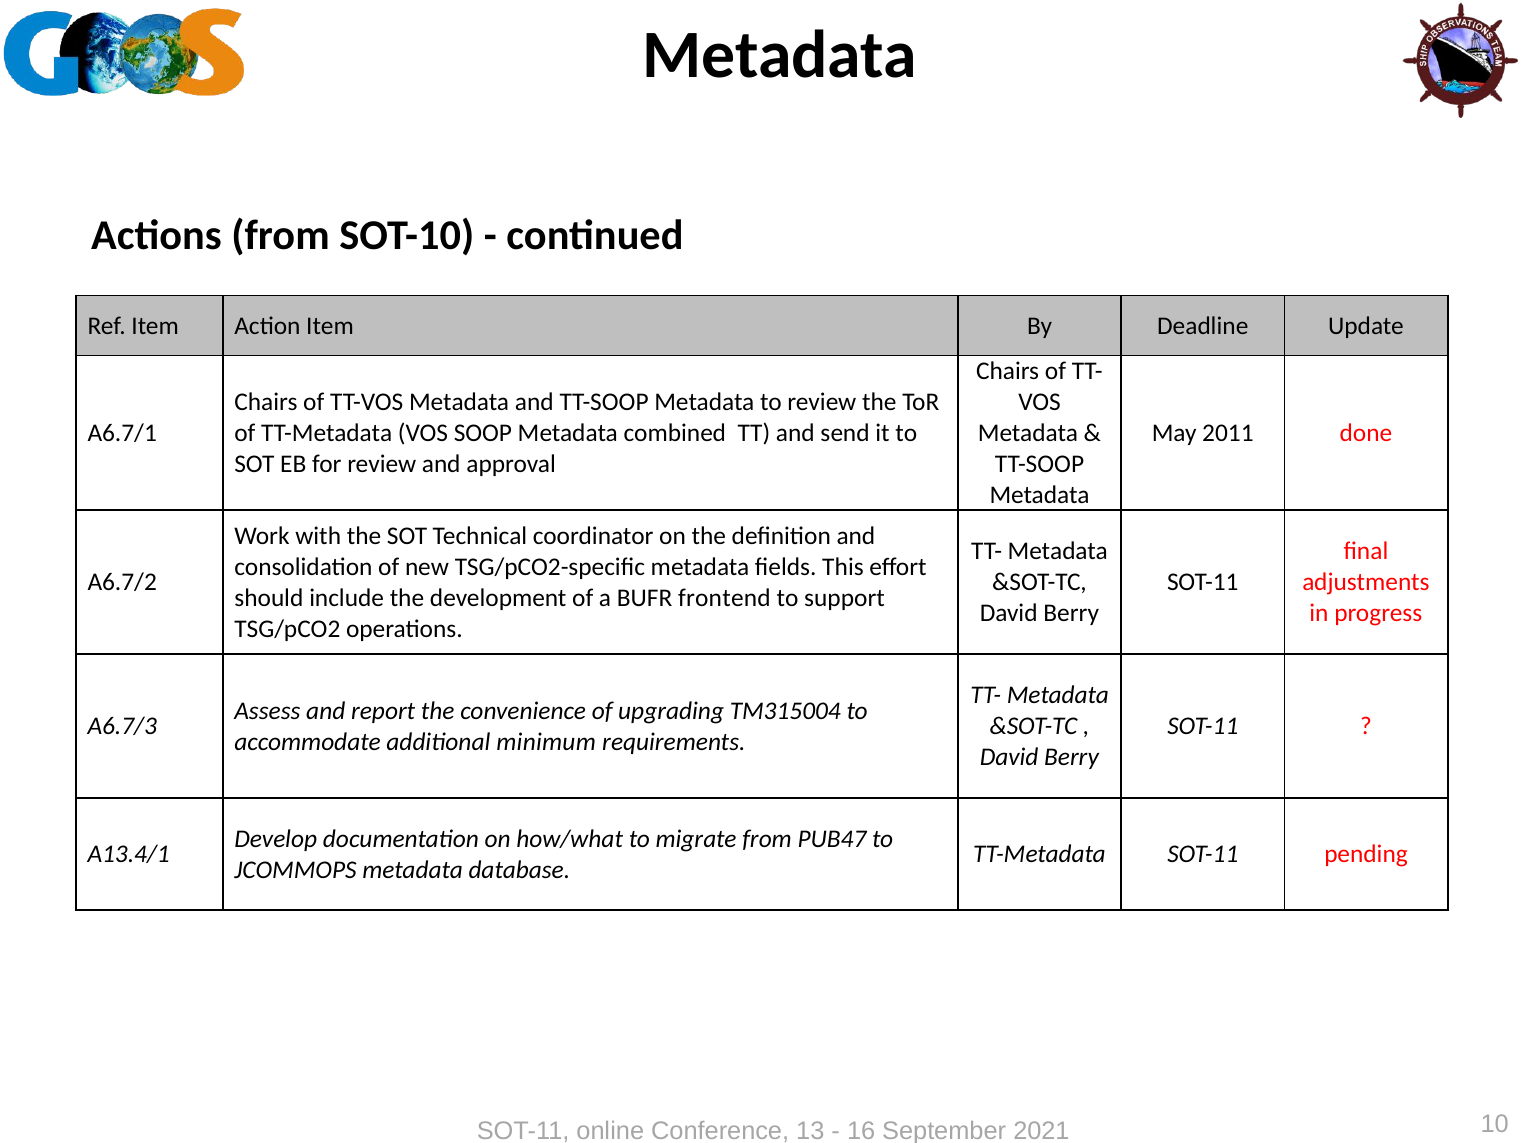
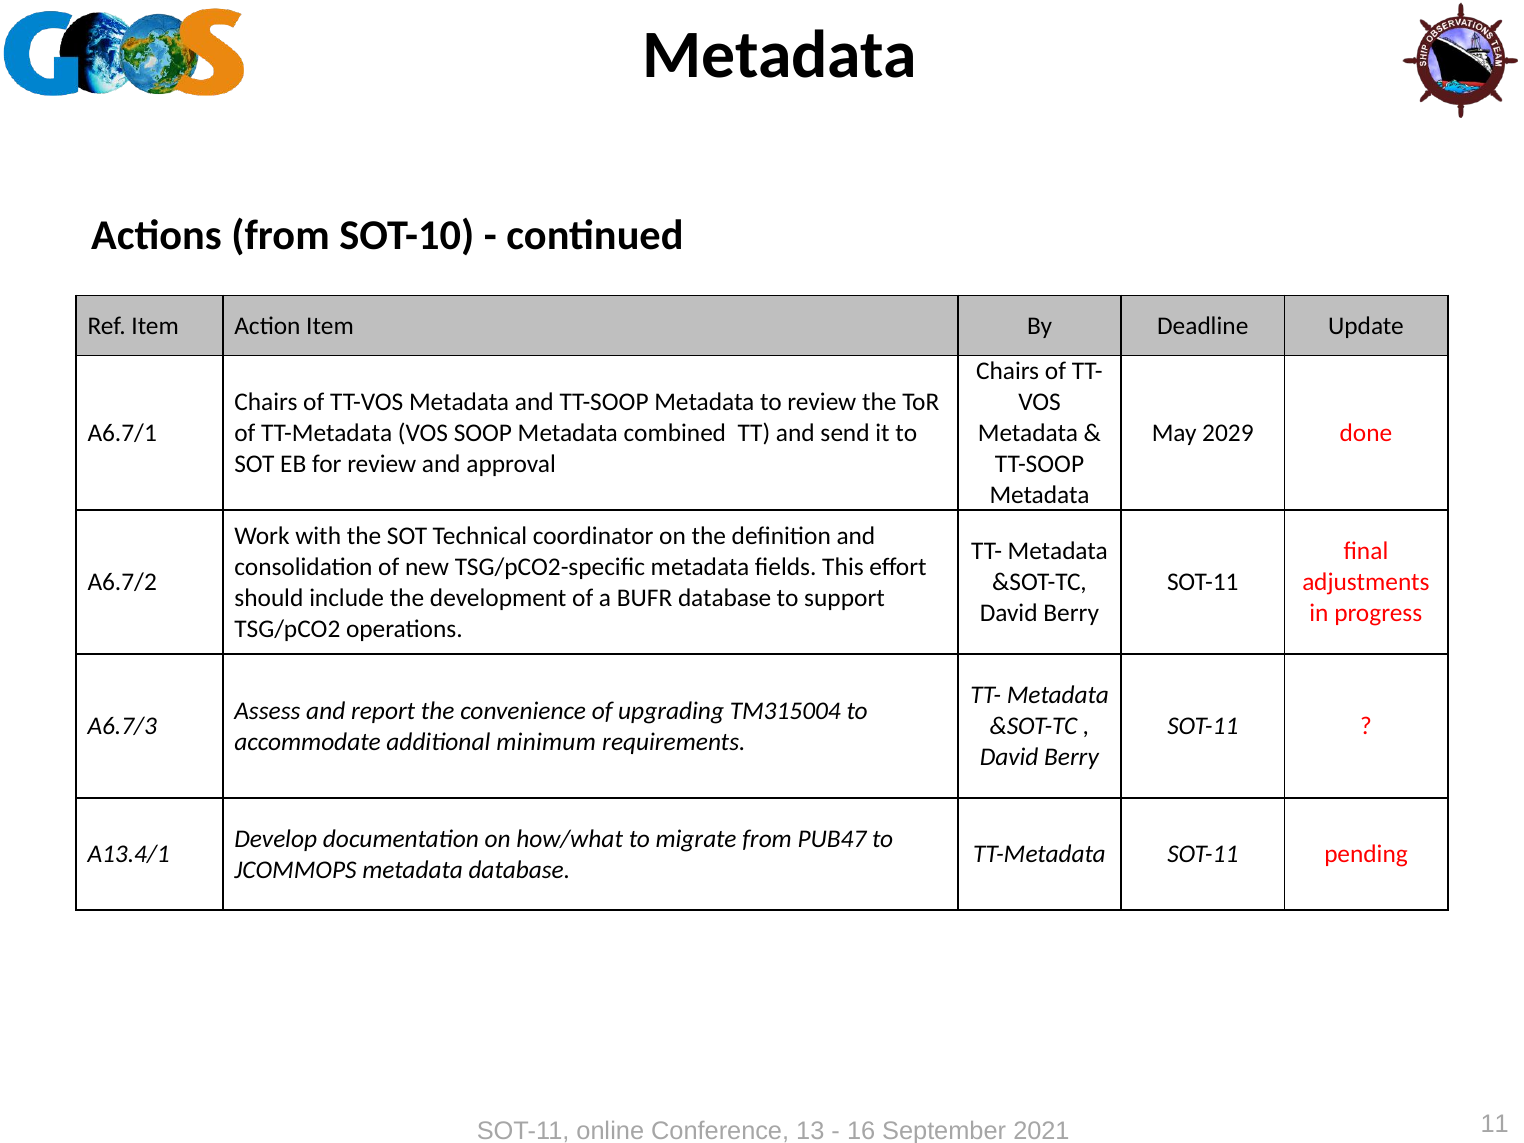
2011: 2011 -> 2029
BUFR frontend: frontend -> database
10: 10 -> 11
